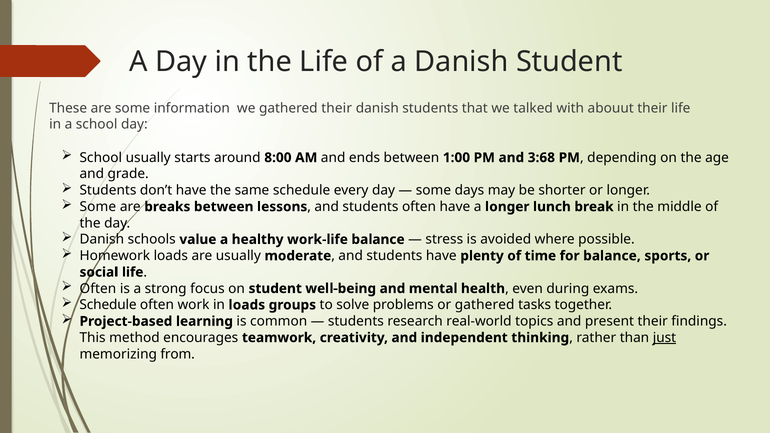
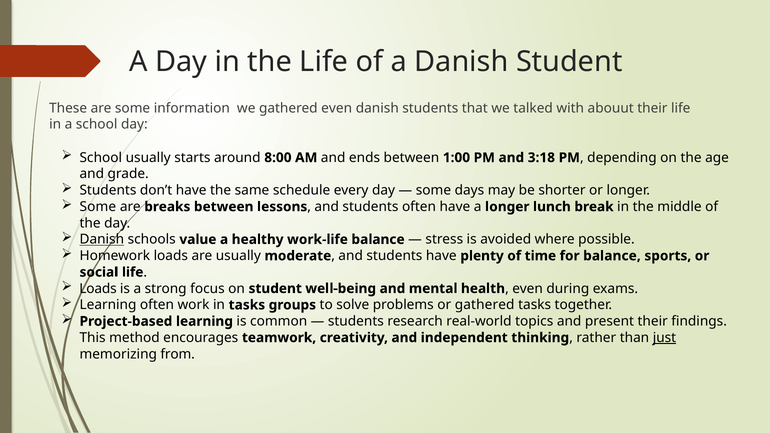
gathered their: their -> even
3:68: 3:68 -> 3:18
Danish at (102, 240) underline: none -> present
Often at (98, 289): Often -> Loads
Schedule at (108, 305): Schedule -> Learning
in loads: loads -> tasks
